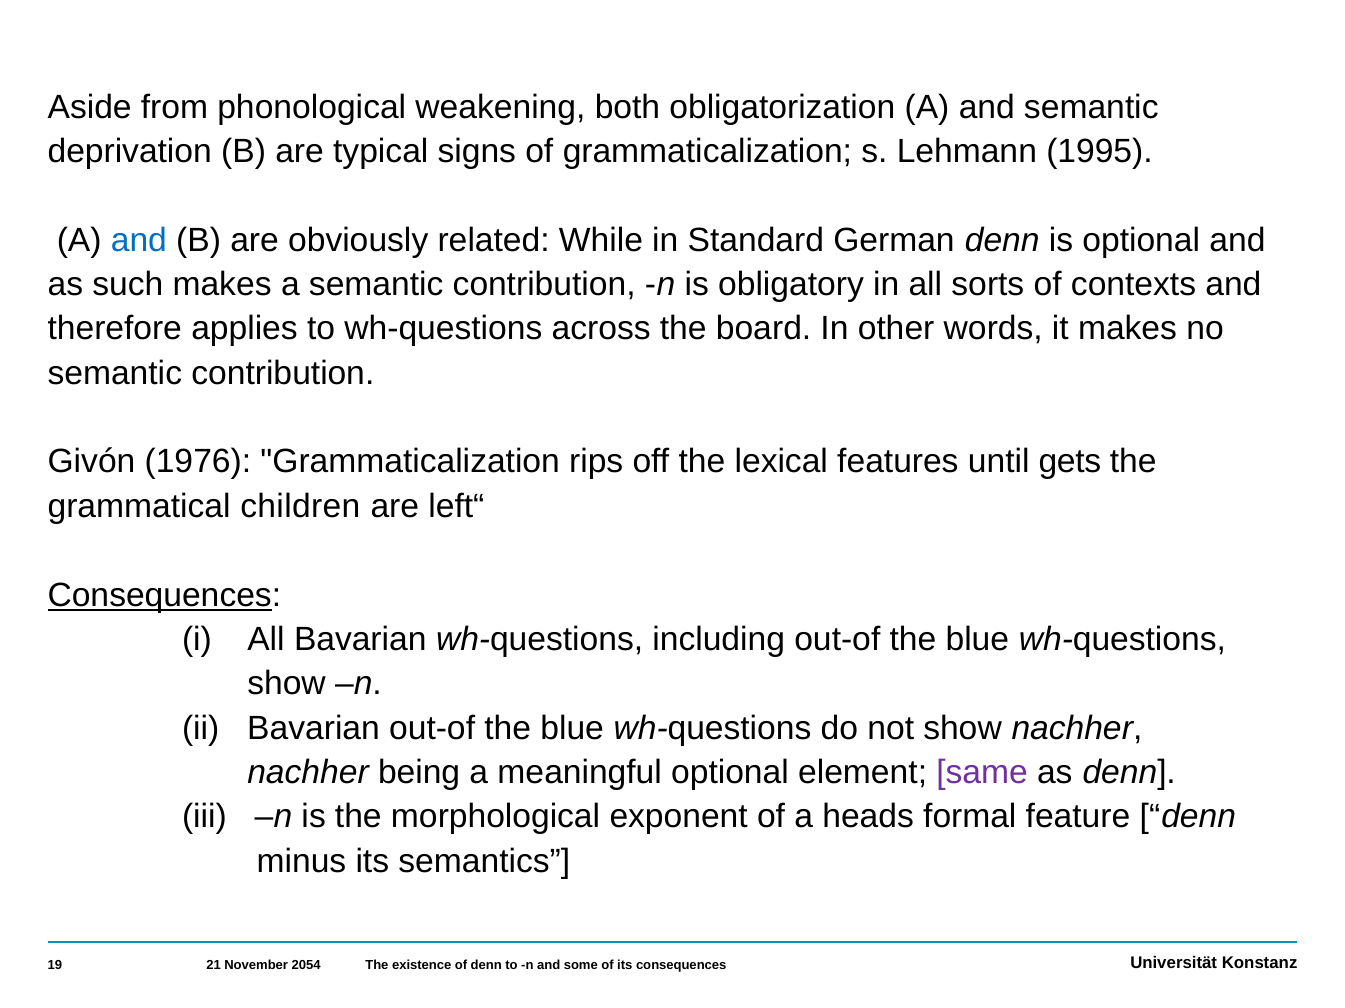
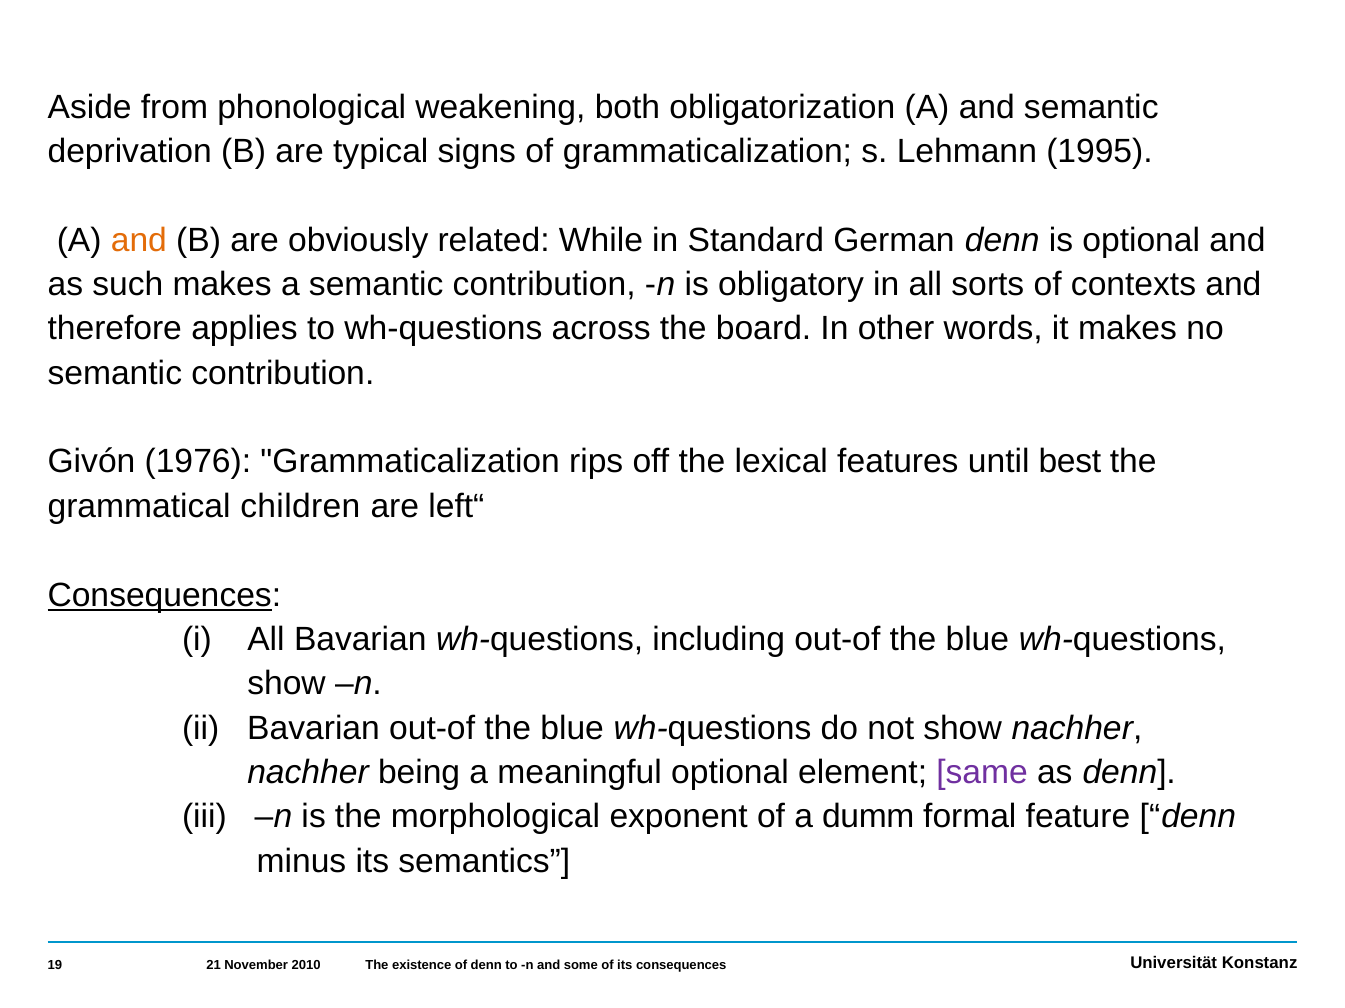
and at (139, 240) colour: blue -> orange
gets: gets -> best
heads: heads -> dumm
2054: 2054 -> 2010
